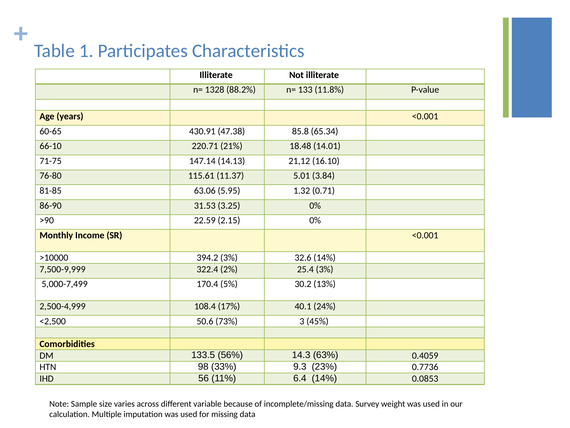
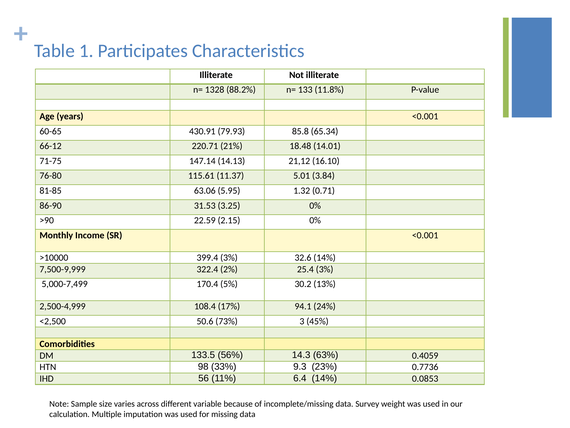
47.38: 47.38 -> 79.93
66-10: 66-10 -> 66-12
394.2: 394.2 -> 399.4
40.1: 40.1 -> 94.1
